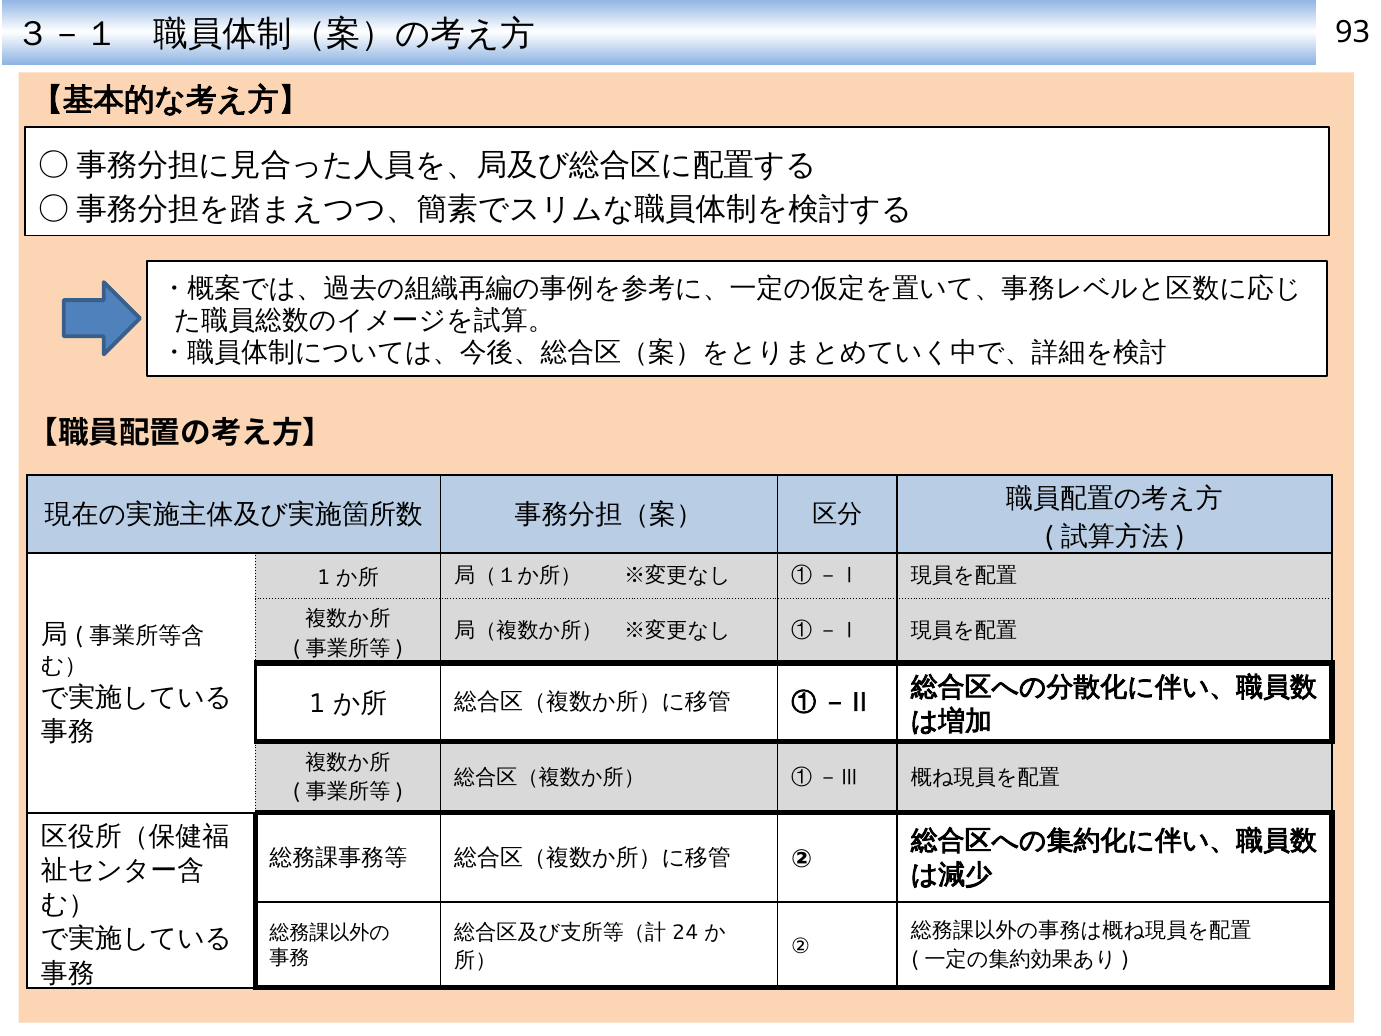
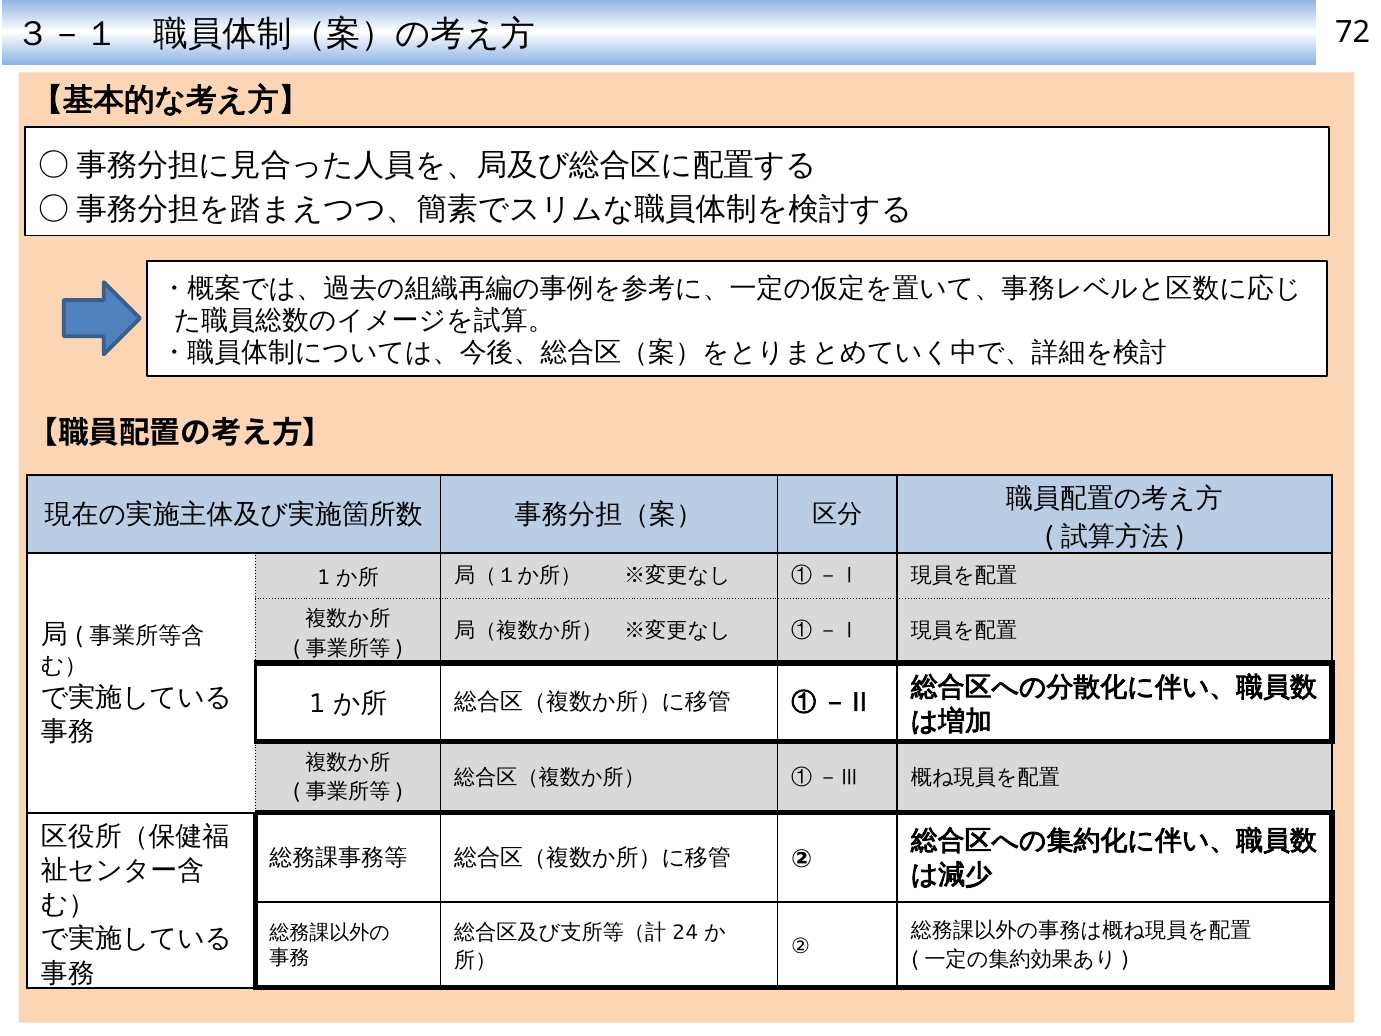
93: 93 -> 72
